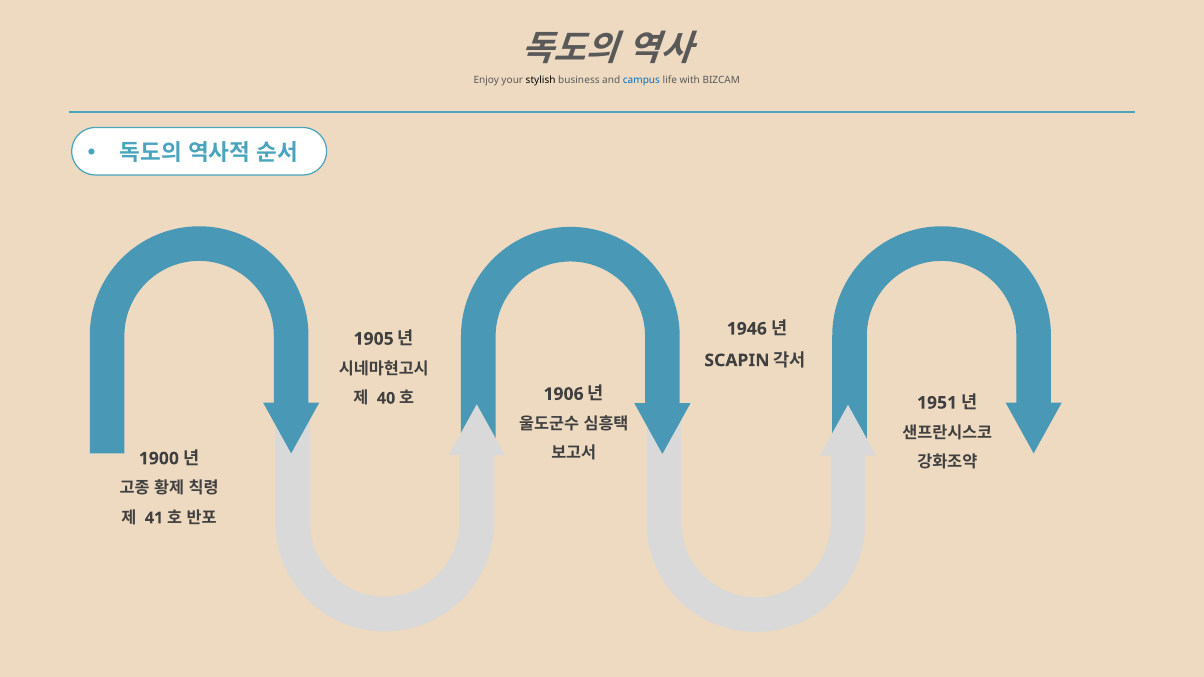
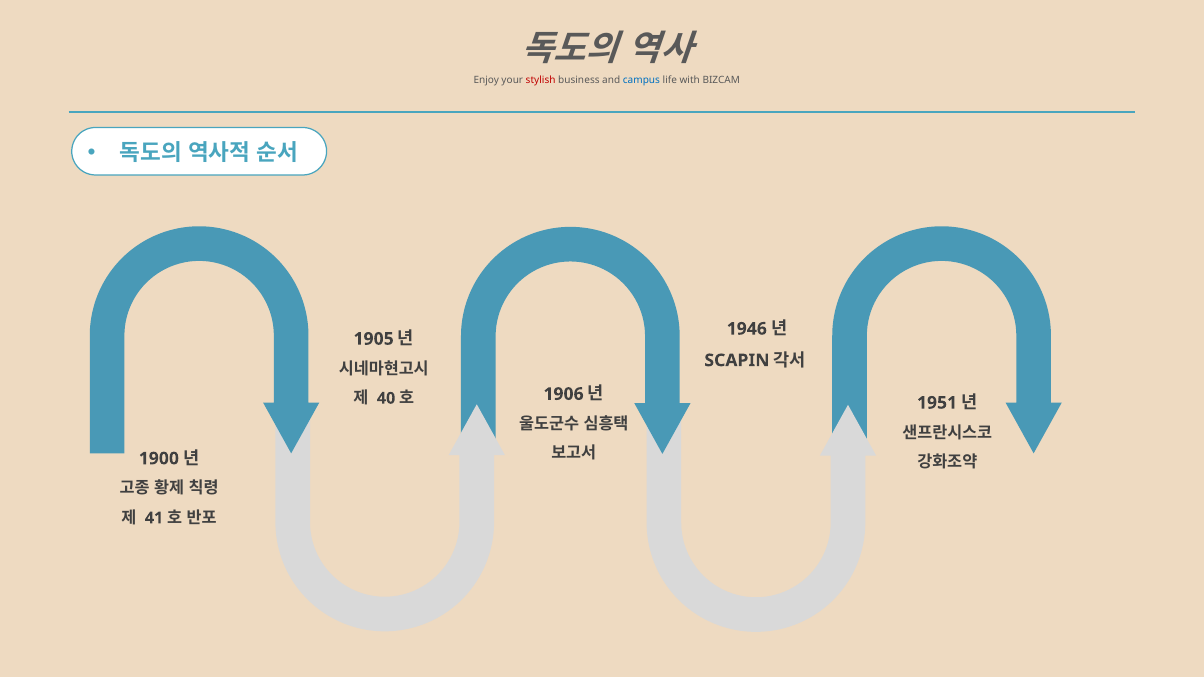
stylish colour: black -> red
